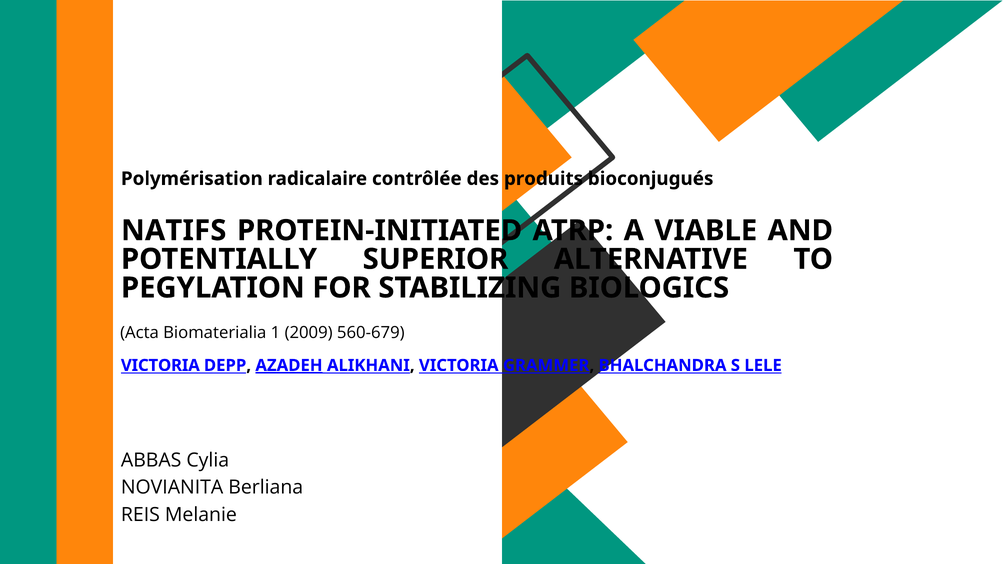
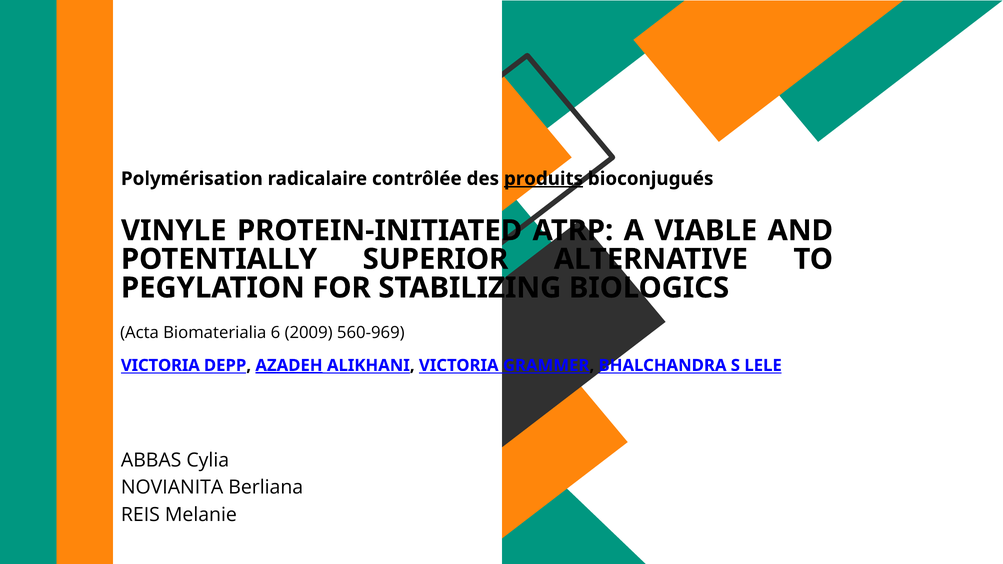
produits underline: none -> present
NATIFS: NATIFS -> VINYLE
1: 1 -> 6
560-679: 560-679 -> 560-969
